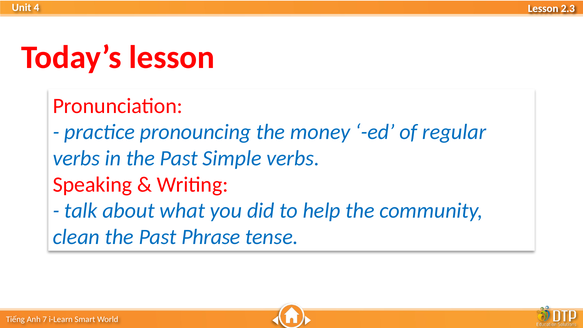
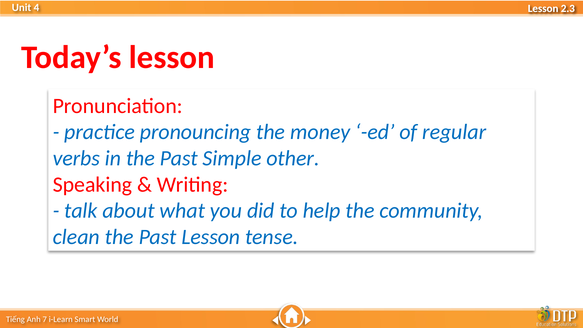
Simple verbs: verbs -> other
Past Phrase: Phrase -> Lesson
